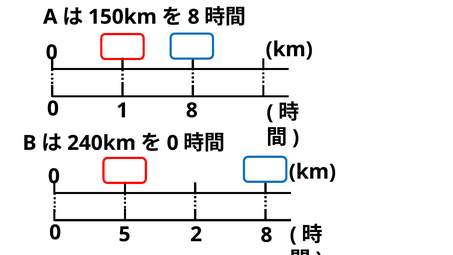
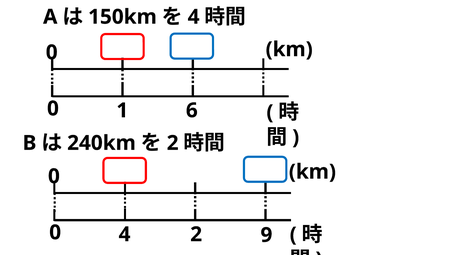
8 at (194, 17): 8 -> 4
1 8: 8 -> 6
0 at (173, 143): 0 -> 2
0 5: 5 -> 4
2 8: 8 -> 9
